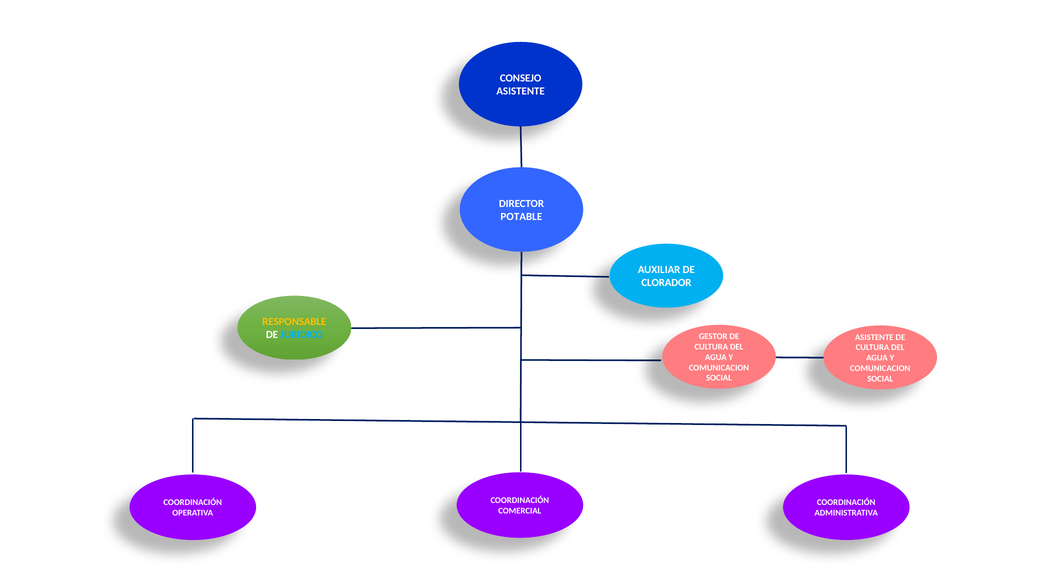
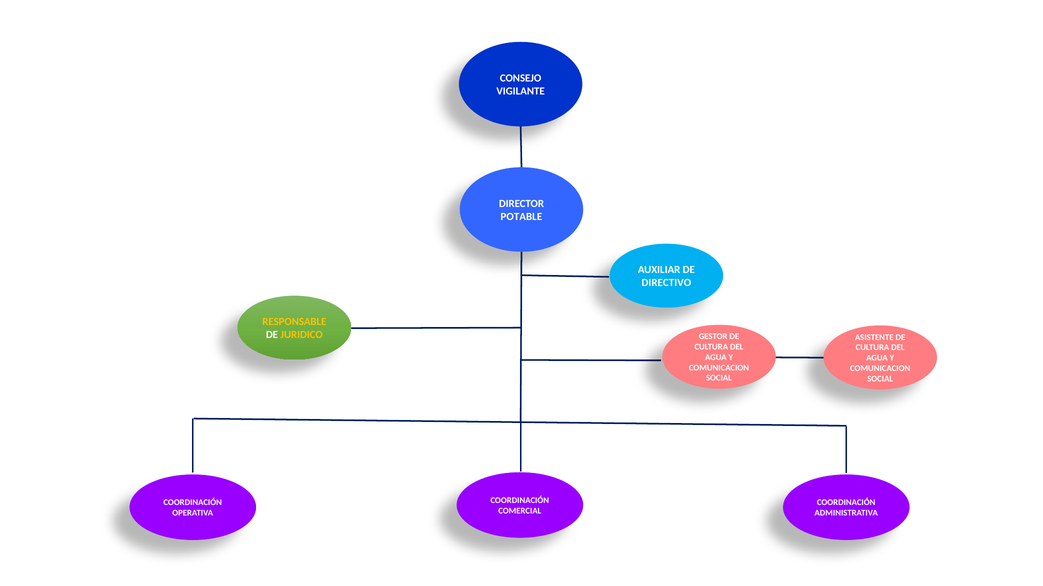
ASISTENTE at (521, 91): ASISTENTE -> VIGILANTE
CLORADOR: CLORADOR -> DIRECTIVO
JURIDICO colour: light blue -> yellow
